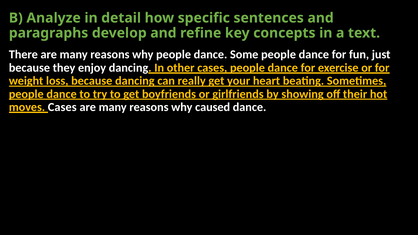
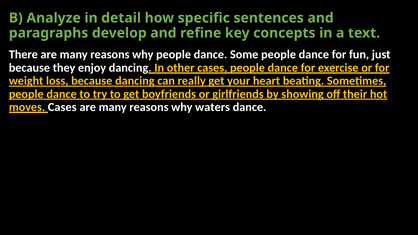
caused: caused -> waters
